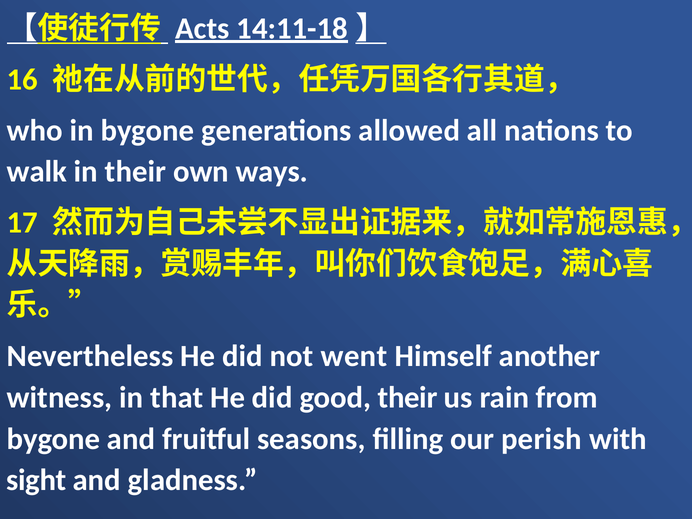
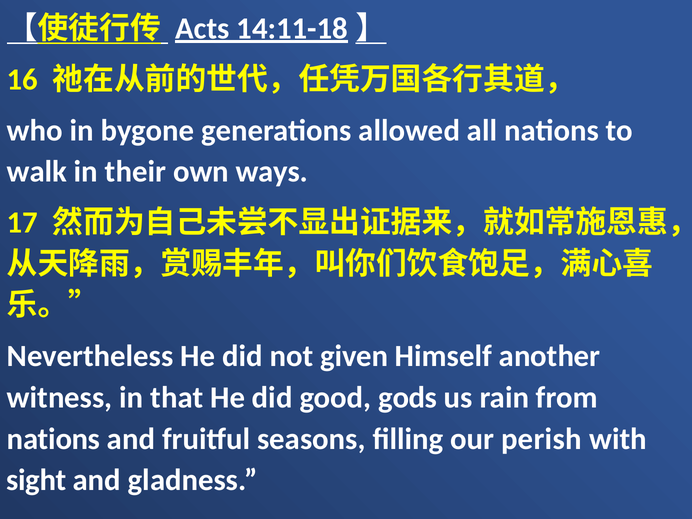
went: went -> given
good their: their -> gods
bygone at (53, 439): bygone -> nations
